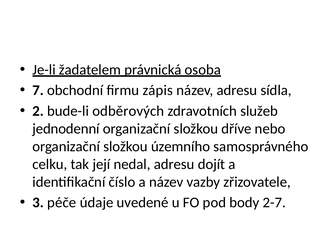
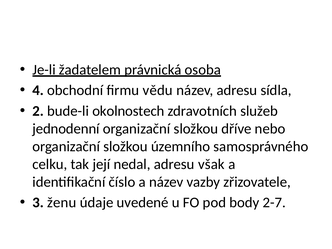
7: 7 -> 4
zápis: zápis -> vědu
odběrových: odběrových -> okolnostech
dojít: dojít -> však
péče: péče -> ženu
